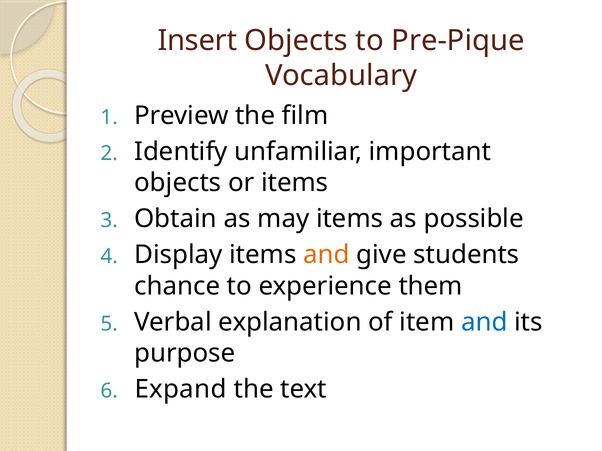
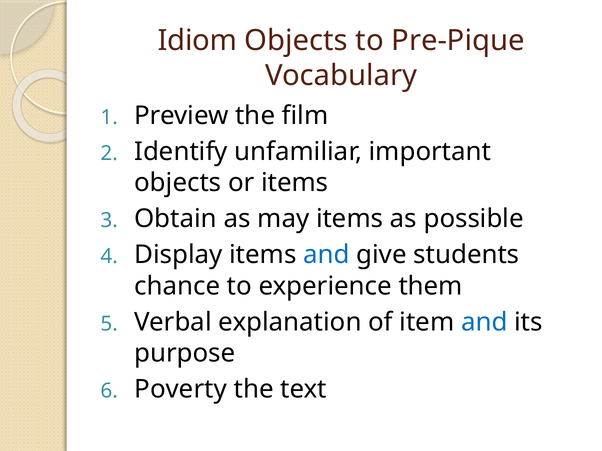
Insert: Insert -> Idiom
and at (326, 255) colour: orange -> blue
Expand: Expand -> Poverty
